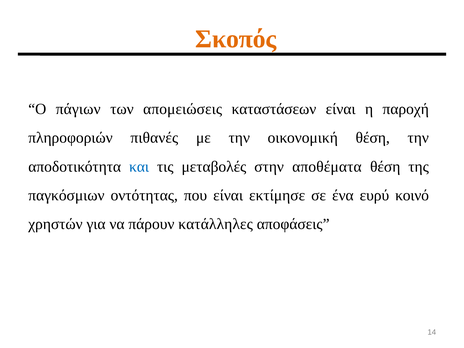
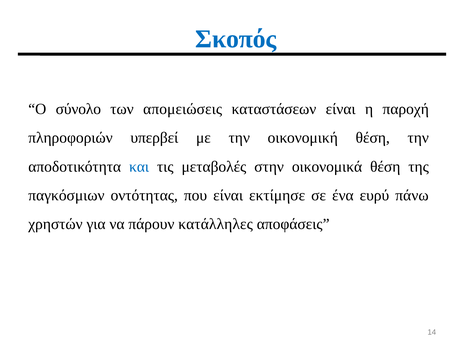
Σκοπός colour: orange -> blue
πάγιων: πάγιων -> σύνολο
πιθανές: πιθανές -> υπερβεί
αποθέματα: αποθέματα -> οικονομικά
κοινό: κοινό -> πάνω
